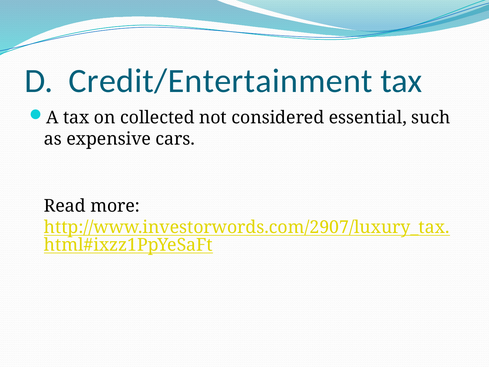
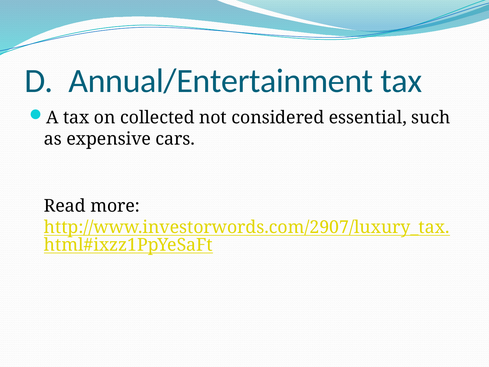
Credit/Entertainment: Credit/Entertainment -> Annual/Entertainment
